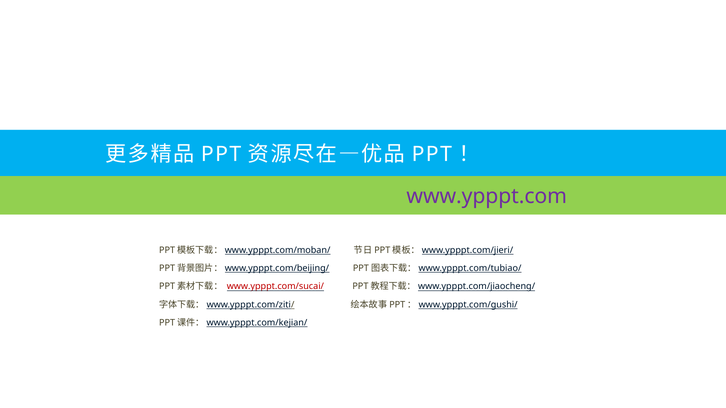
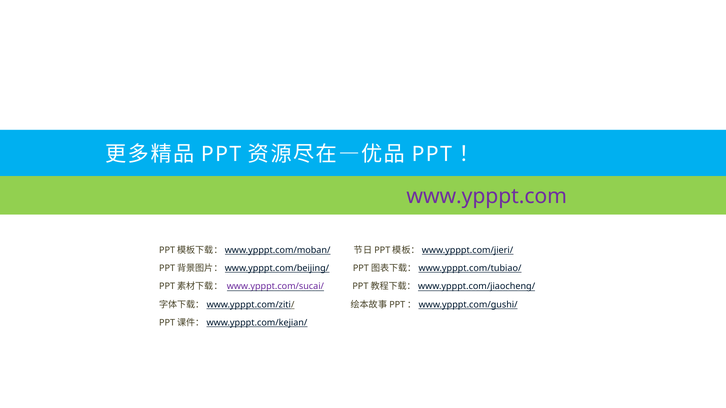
www.ypppt.com/sucai/ colour: red -> purple
